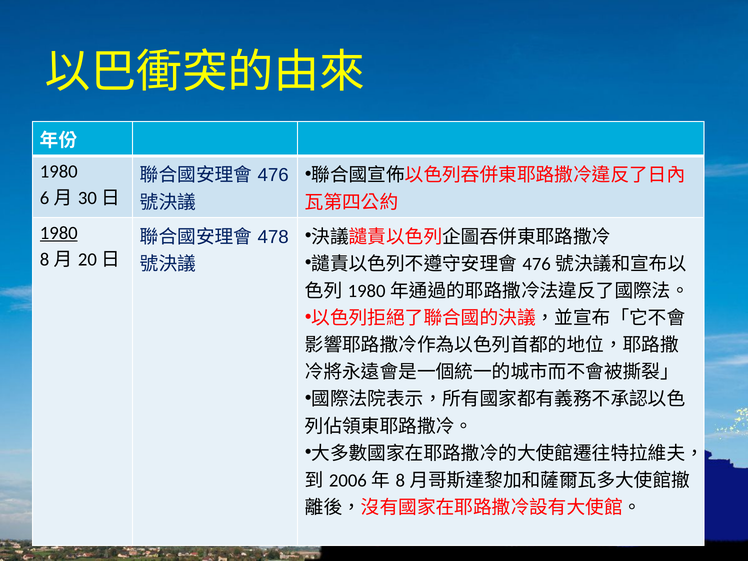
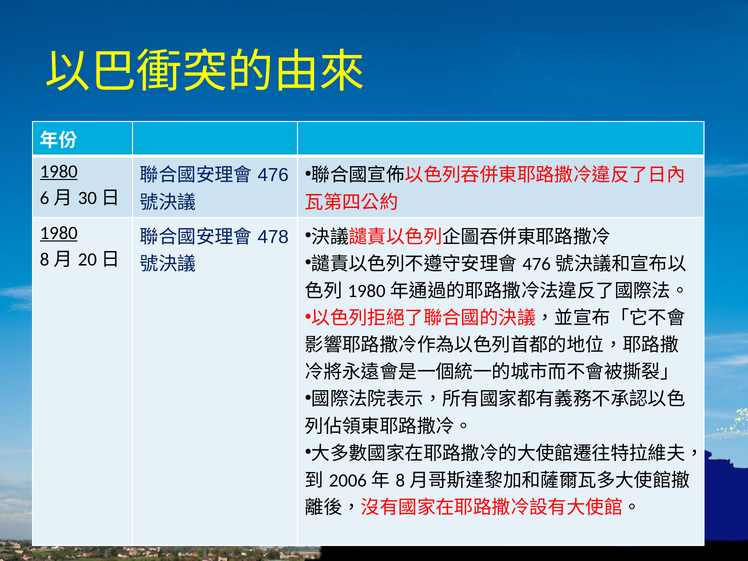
1980 at (59, 171) underline: none -> present
